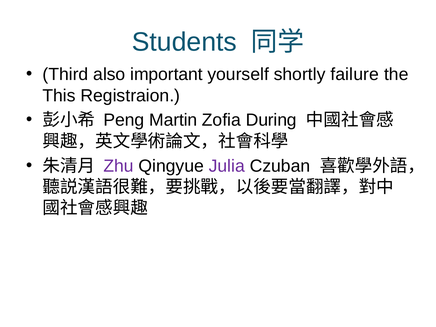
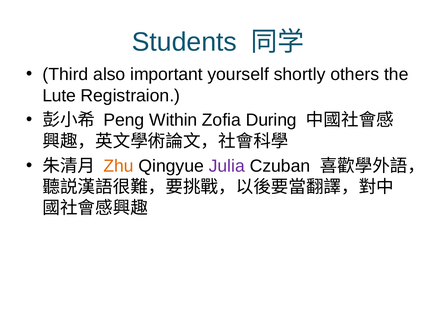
failure: failure -> others
This: This -> Lute
Martin: Martin -> Within
Zhu colour: purple -> orange
